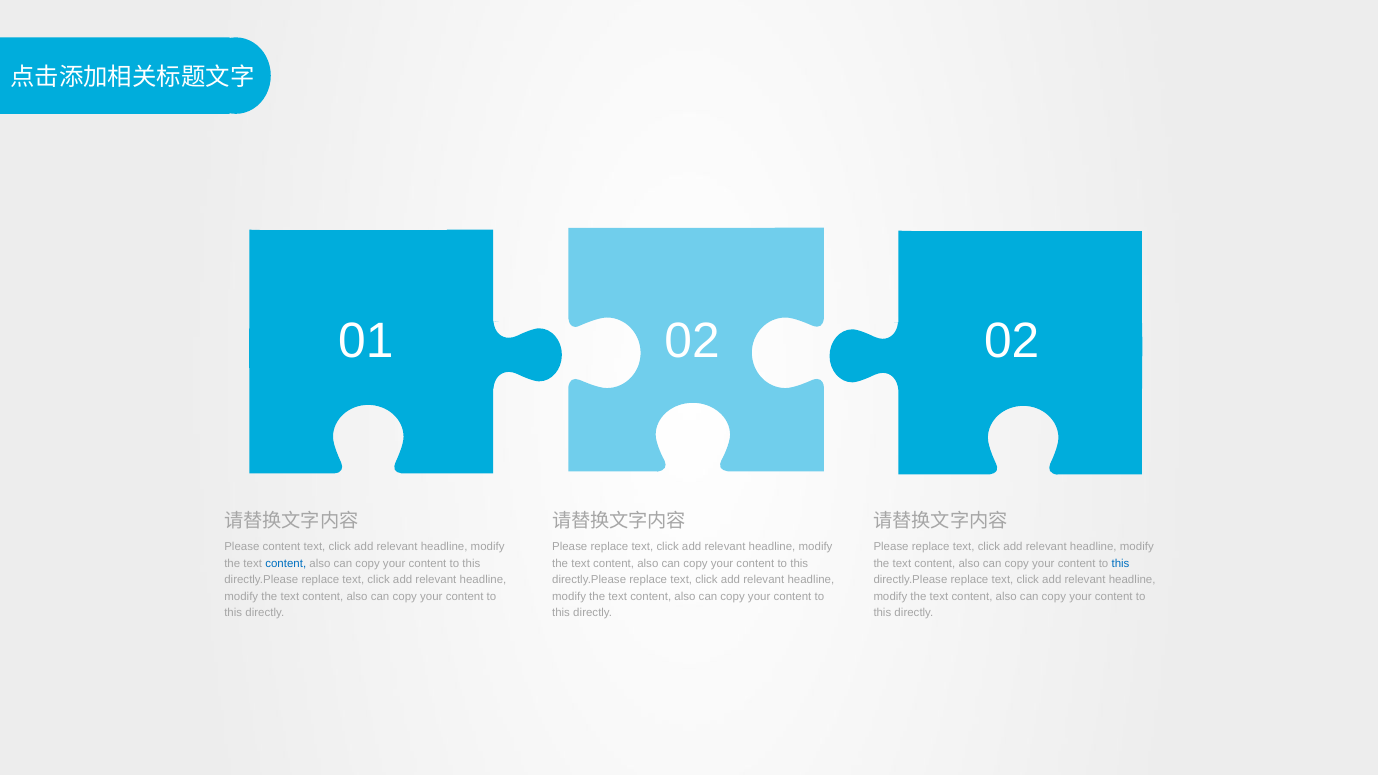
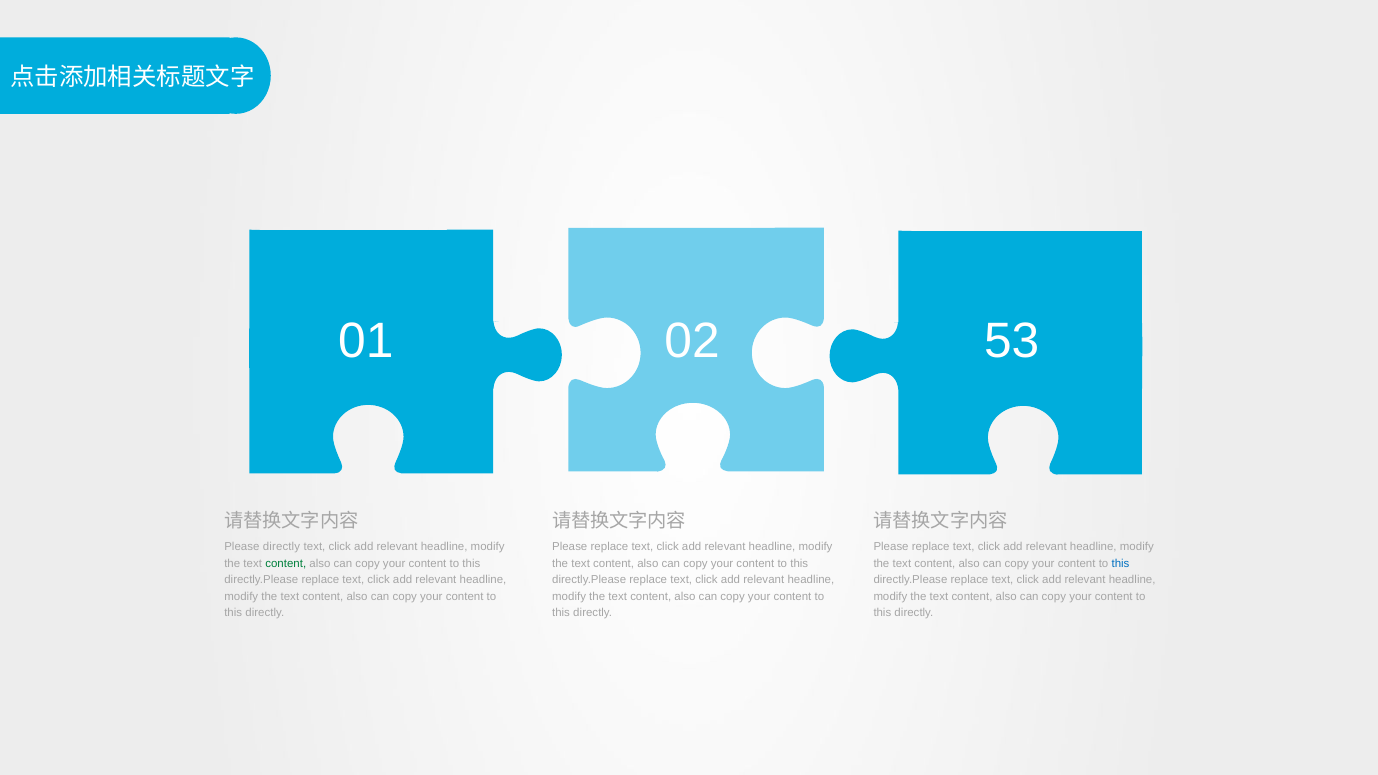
02 02: 02 -> 53
Please content: content -> directly
content at (286, 564) colour: blue -> green
